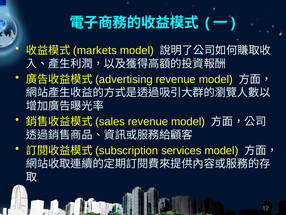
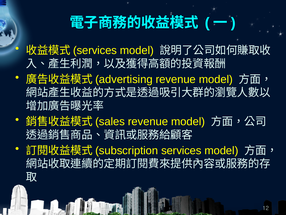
markets at (95, 50): markets -> services
